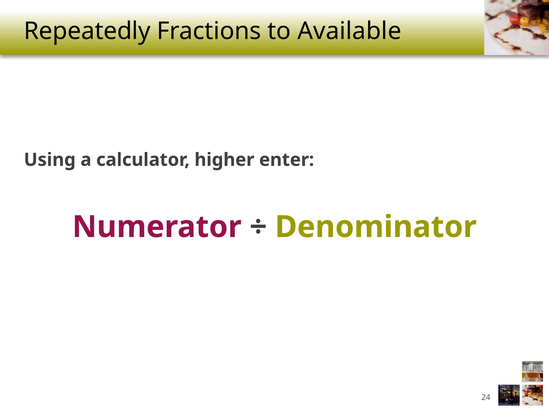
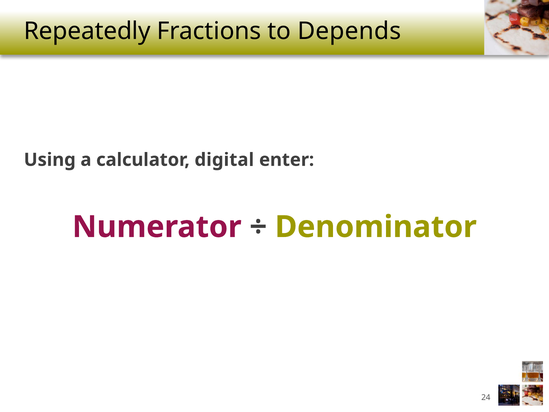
Available: Available -> Depends
higher: higher -> digital
